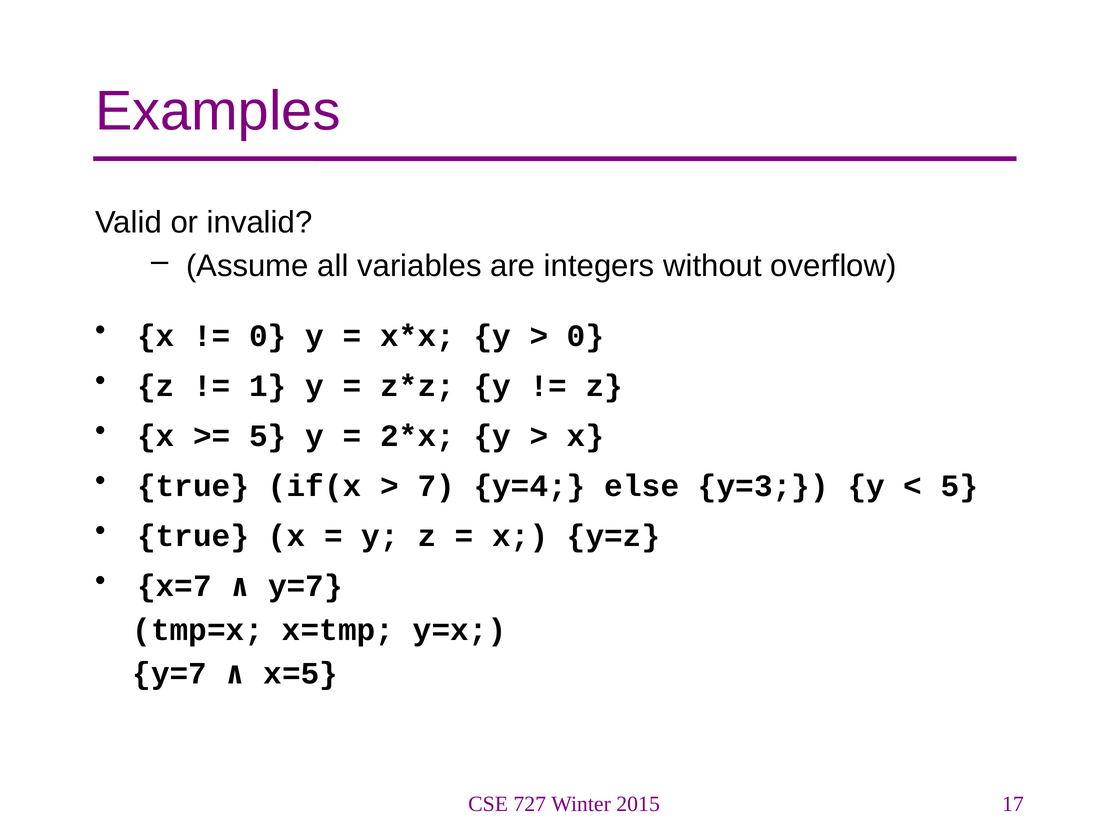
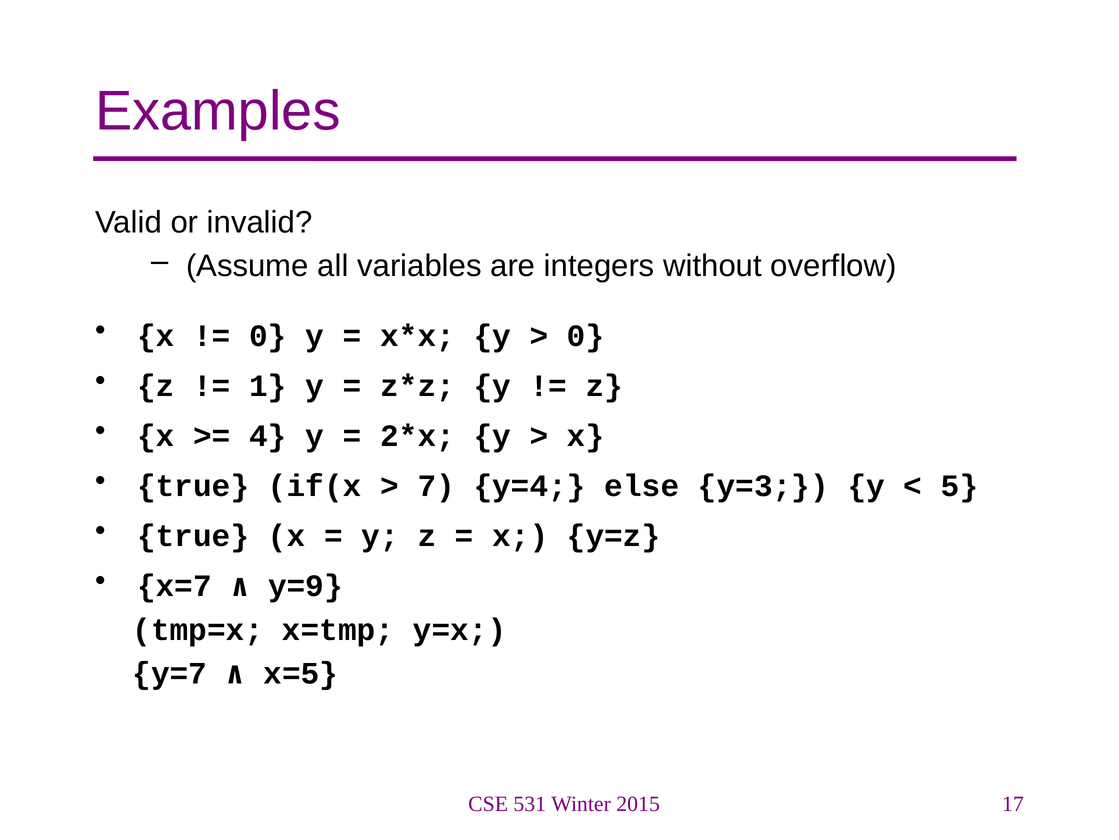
5 at (268, 436): 5 -> 4
x=7 y=7: y=7 -> y=9
727: 727 -> 531
